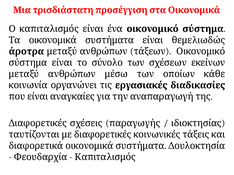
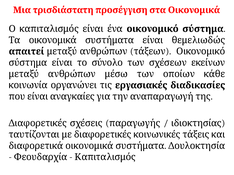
άροτρα: άροτρα -> απαιτεί
